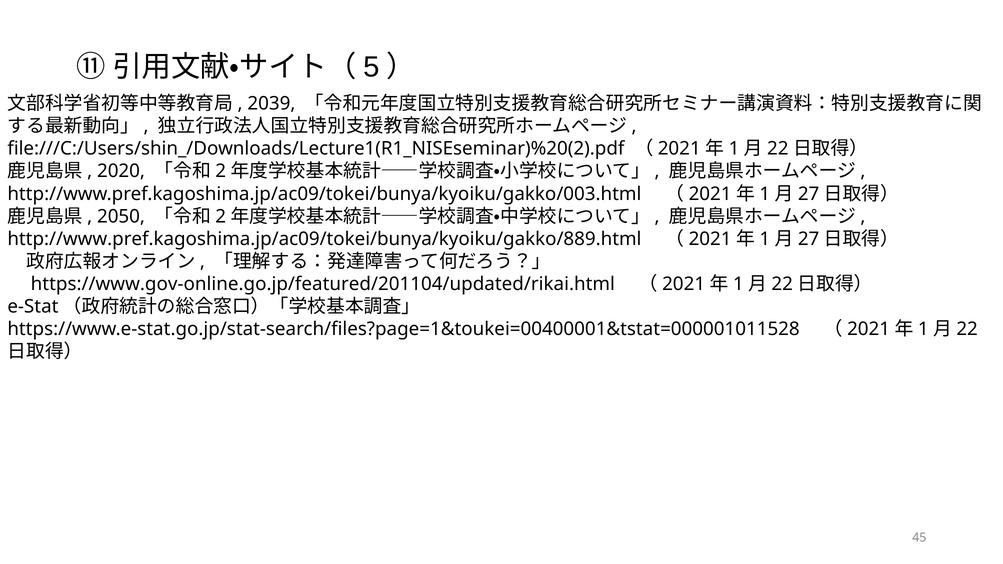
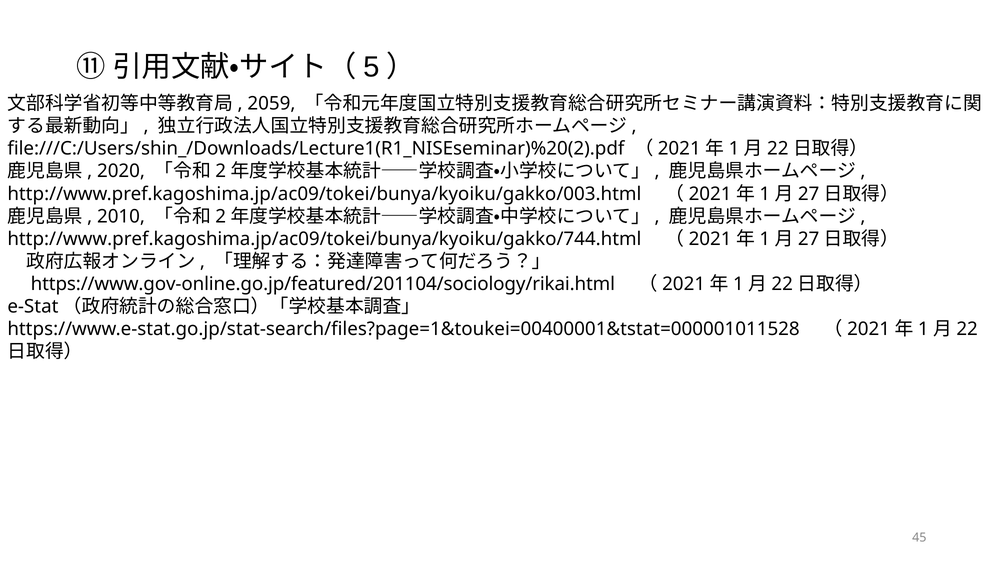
2039: 2039 -> 2059
2050: 2050 -> 2010
http://www.pref.kagoshima.jp/ac09/tokei/bunya/kyoiku/gakko/889.html: http://www.pref.kagoshima.jp/ac09/tokei/bunya/kyoiku/gakko/889.html -> http://www.pref.kagoshima.jp/ac09/tokei/bunya/kyoiku/gakko/744.html
https://www.gov-online.go.jp/featured/201104/updated/rikai.html: https://www.gov-online.go.jp/featured/201104/updated/rikai.html -> https://www.gov-online.go.jp/featured/201104/sociology/rikai.html
